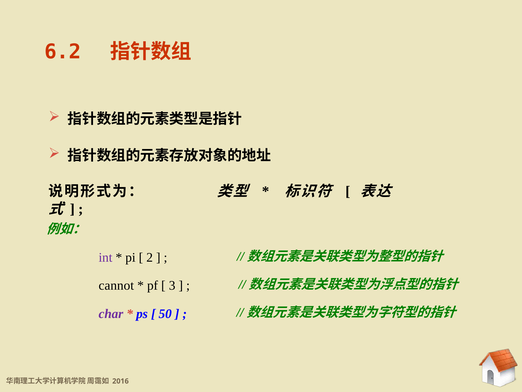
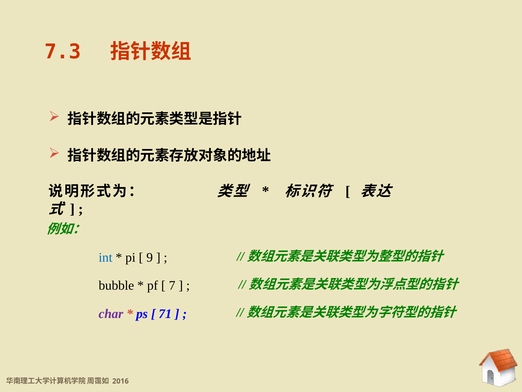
6.2: 6.2 -> 7.3
int colour: purple -> blue
2: 2 -> 9
cannot: cannot -> bubble
3: 3 -> 7
50: 50 -> 71
